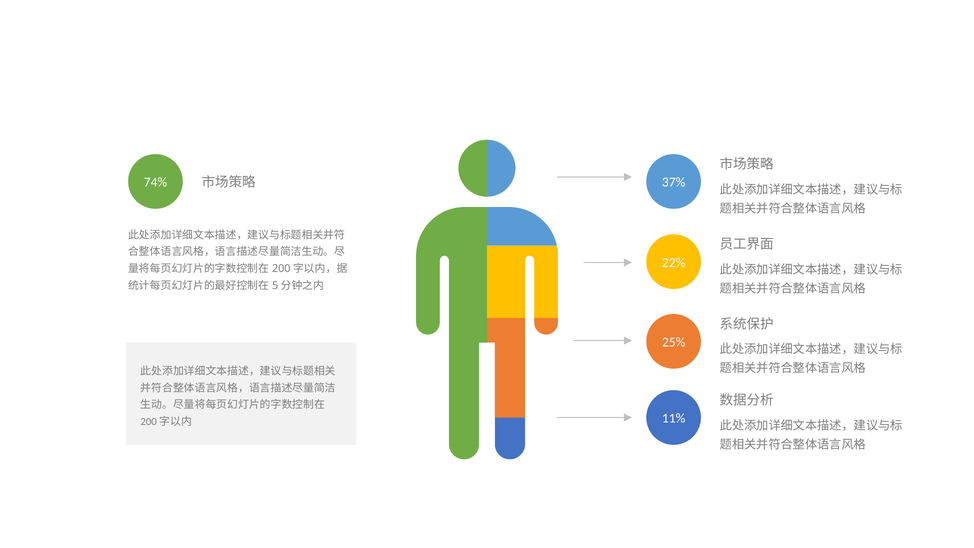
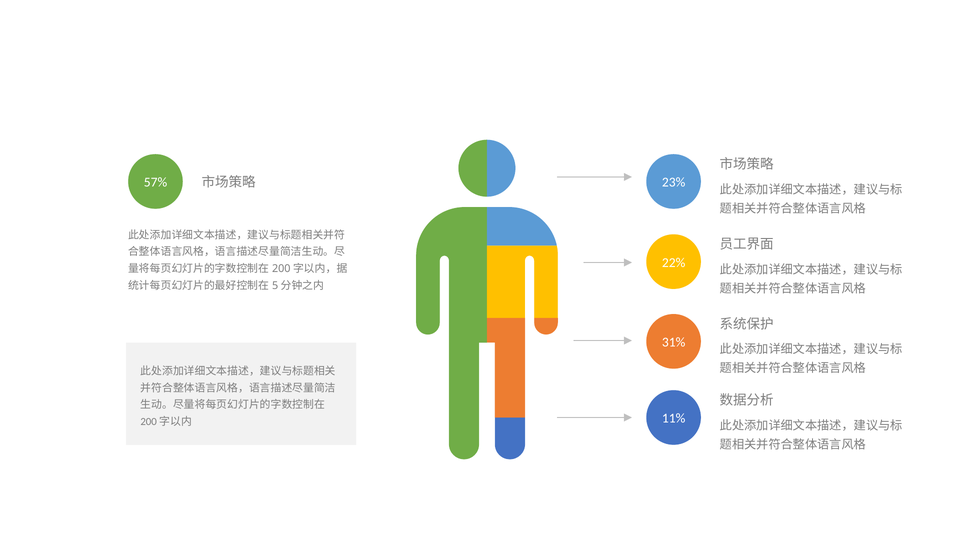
74%: 74% -> 57%
37%: 37% -> 23%
25%: 25% -> 31%
